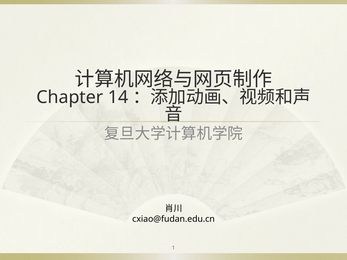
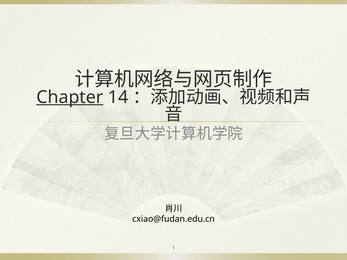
Chapter underline: none -> present
